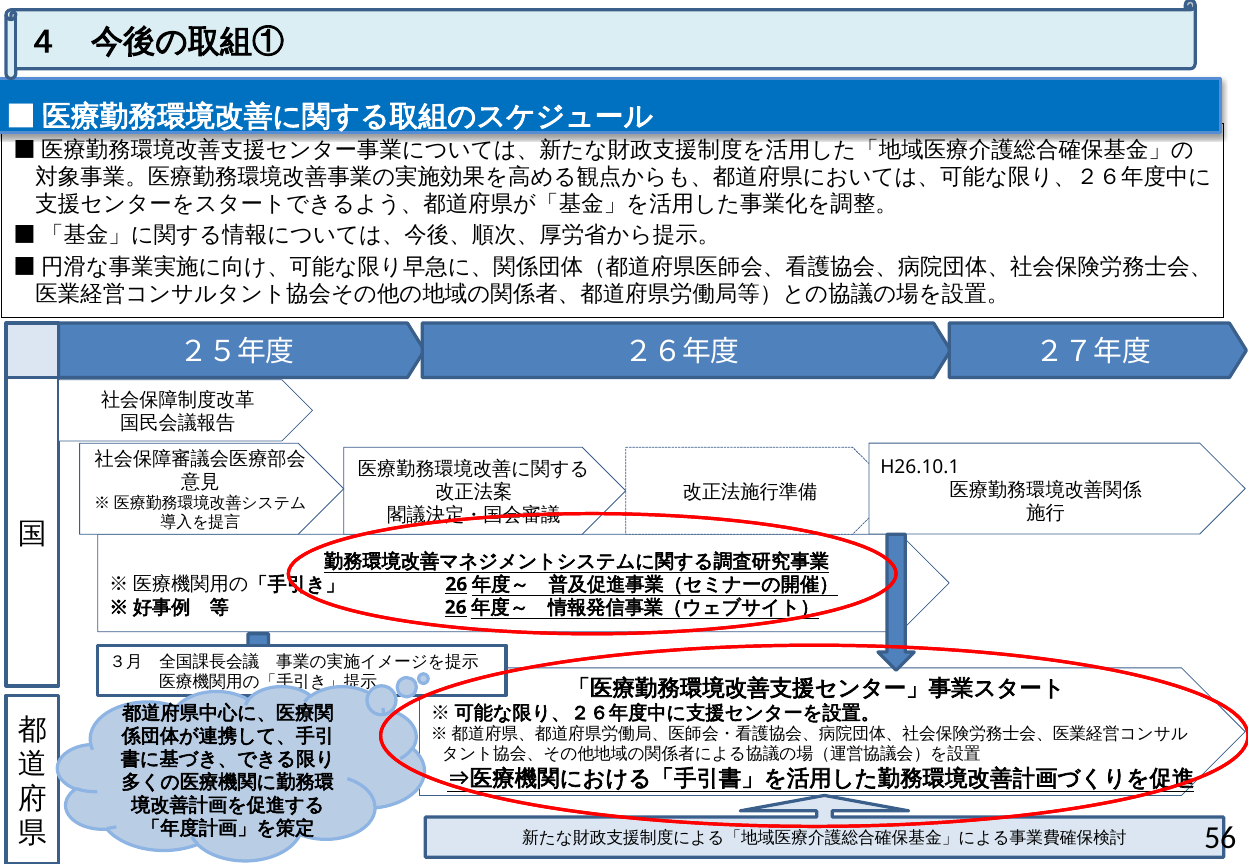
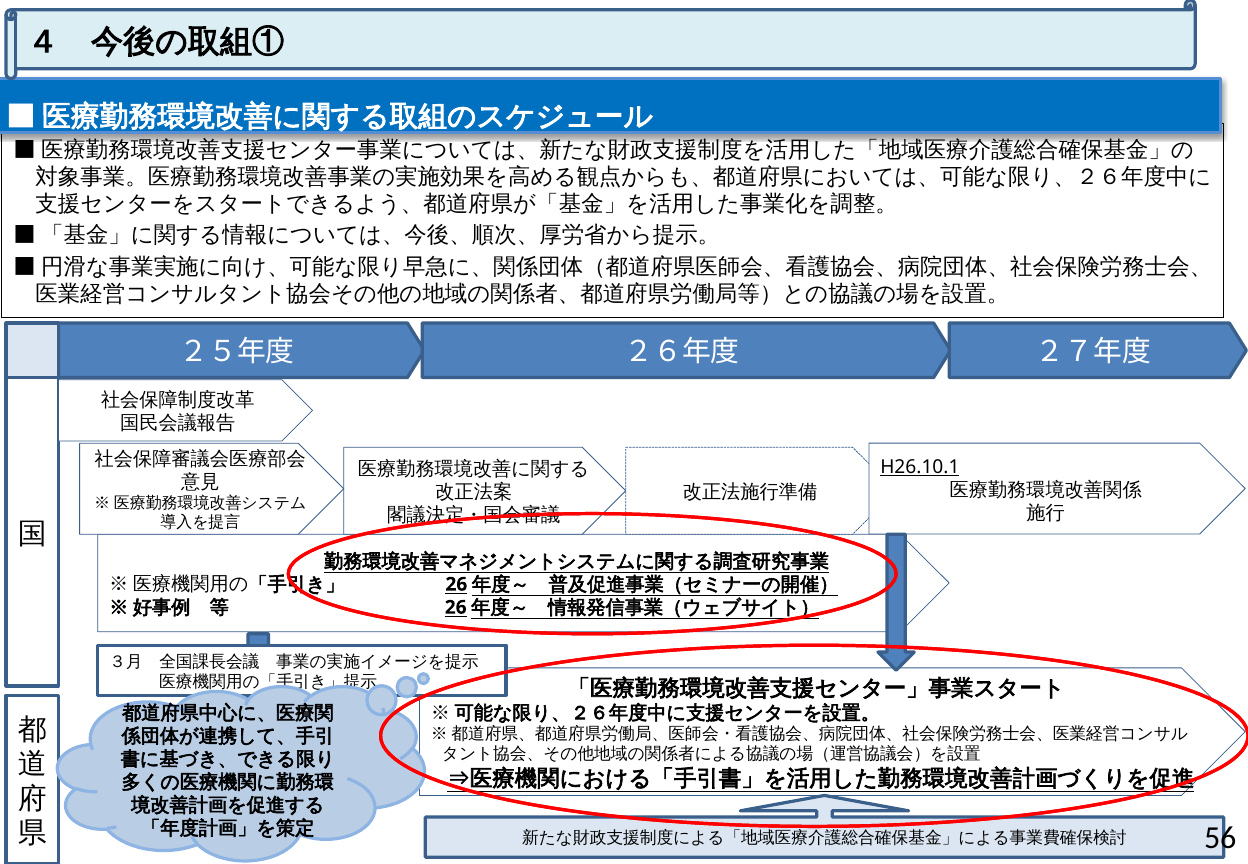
H26.10.1 underline: none -> present
